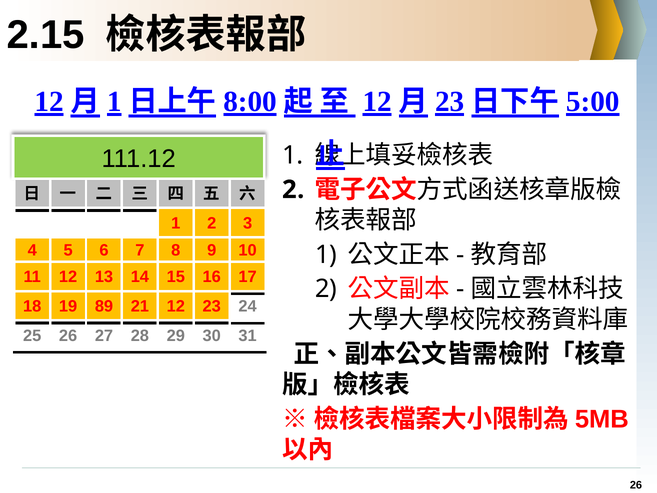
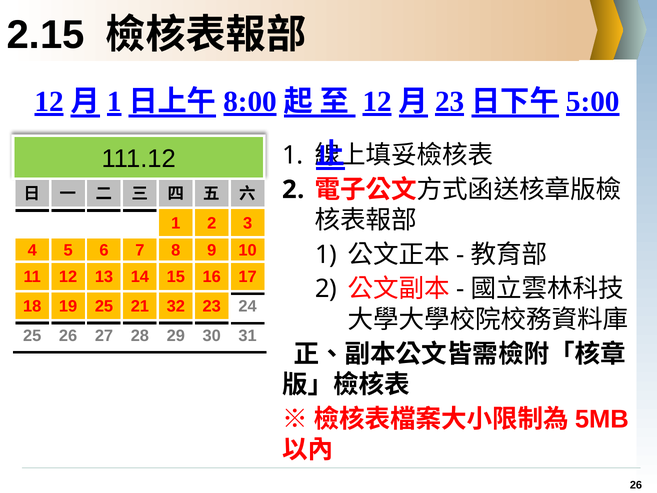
19 89: 89 -> 25
21 12: 12 -> 32
